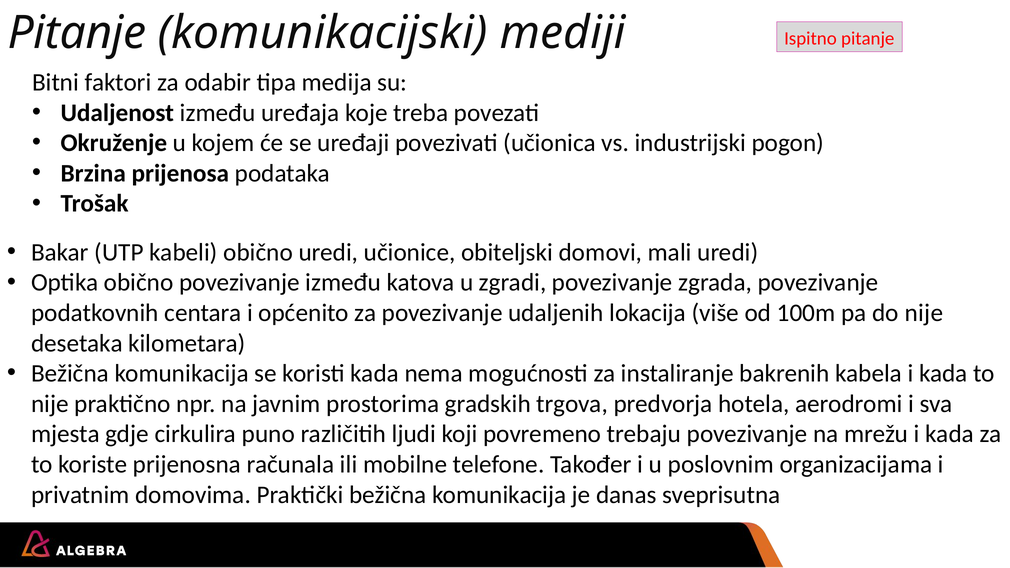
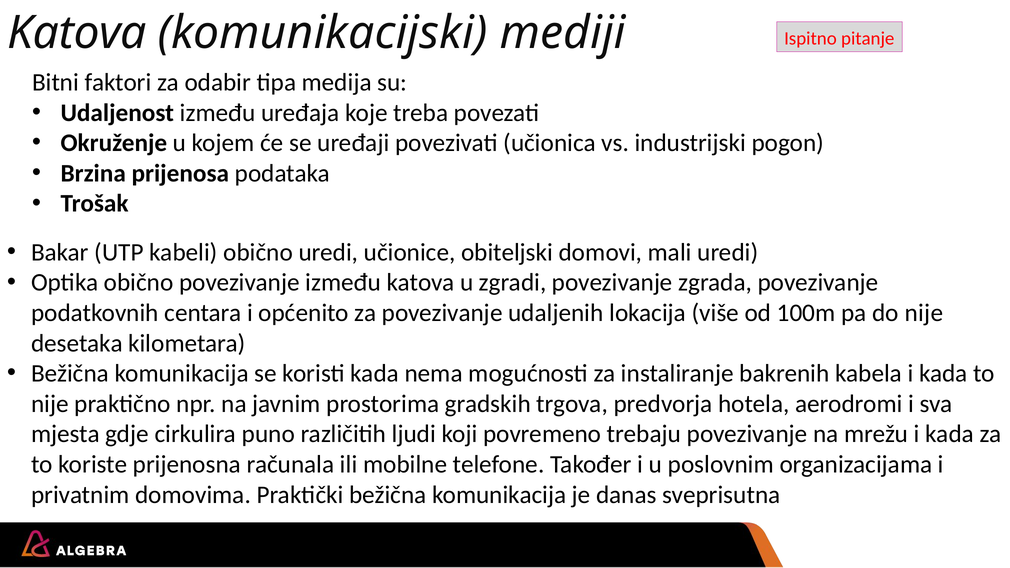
Pitanje at (77, 33): Pitanje -> Katova
